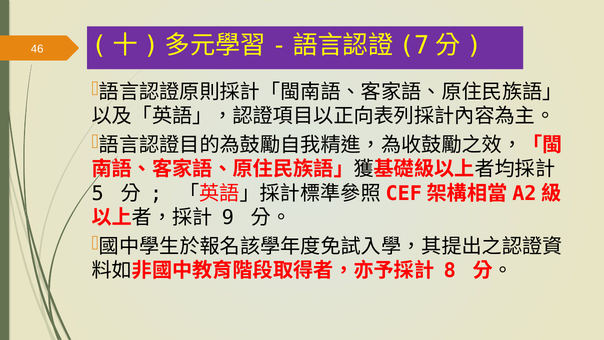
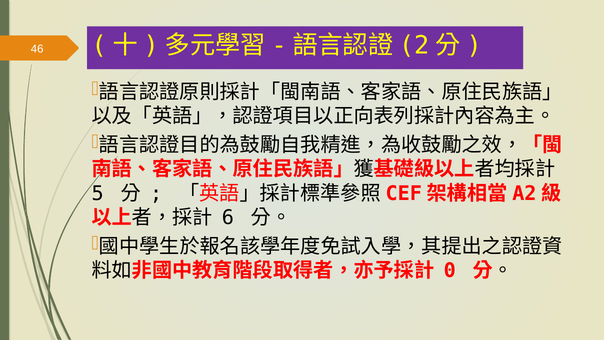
7: 7 -> 2
9: 9 -> 6
8: 8 -> 0
